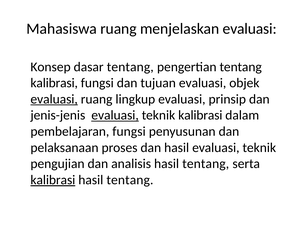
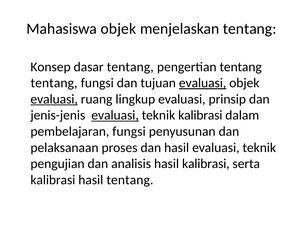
Mahasiswa ruang: ruang -> objek
menjelaskan evaluasi: evaluasi -> tentang
kalibrasi at (54, 83): kalibrasi -> tentang
evaluasi at (203, 83) underline: none -> present
analisis hasil tentang: tentang -> kalibrasi
kalibrasi at (53, 180) underline: present -> none
